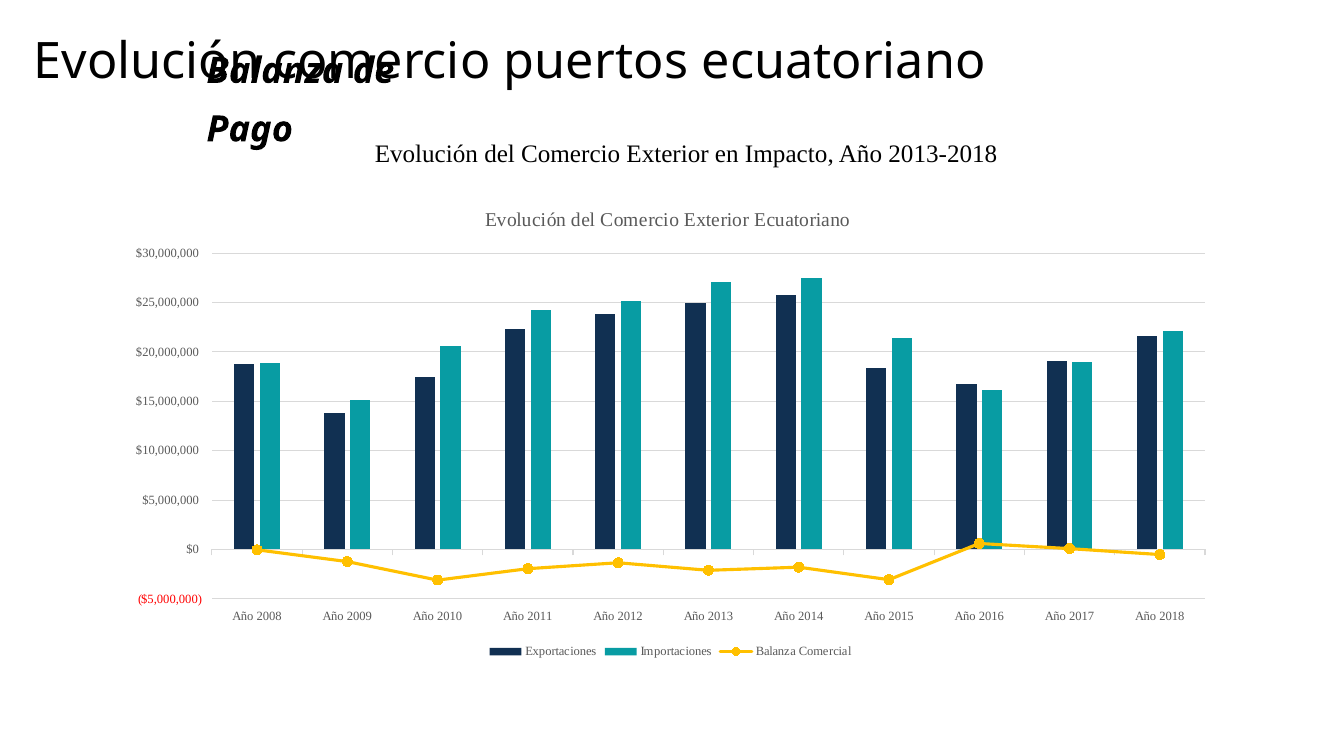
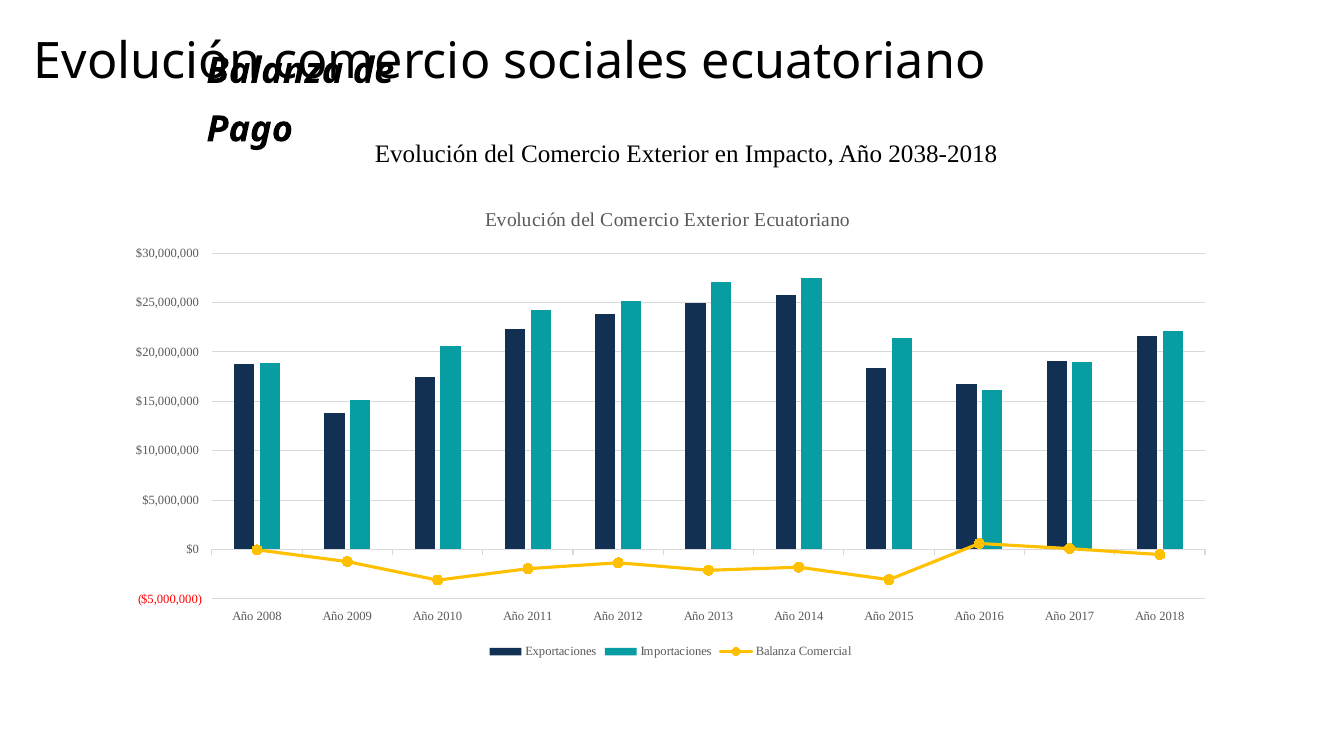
puertos: puertos -> sociales
2013-2018: 2013-2018 -> 2038-2018
